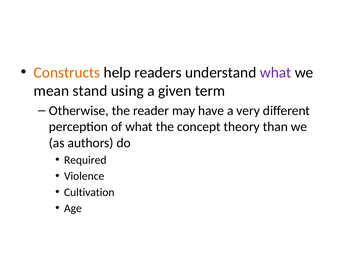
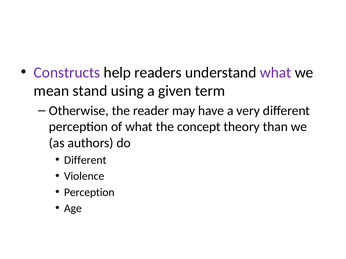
Constructs colour: orange -> purple
Required at (85, 160): Required -> Different
Cultivation at (89, 193): Cultivation -> Perception
